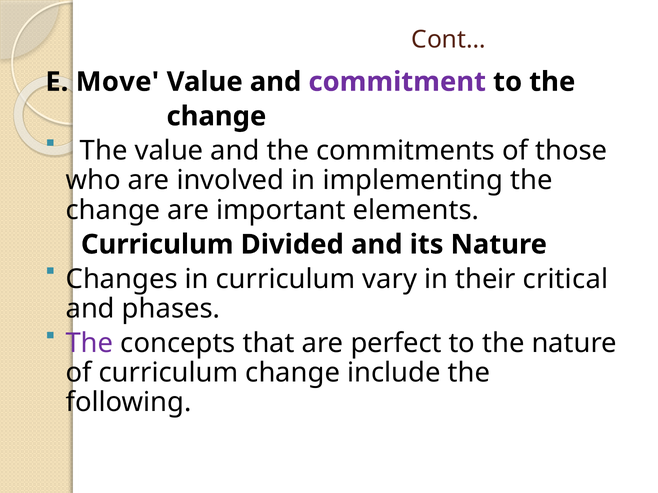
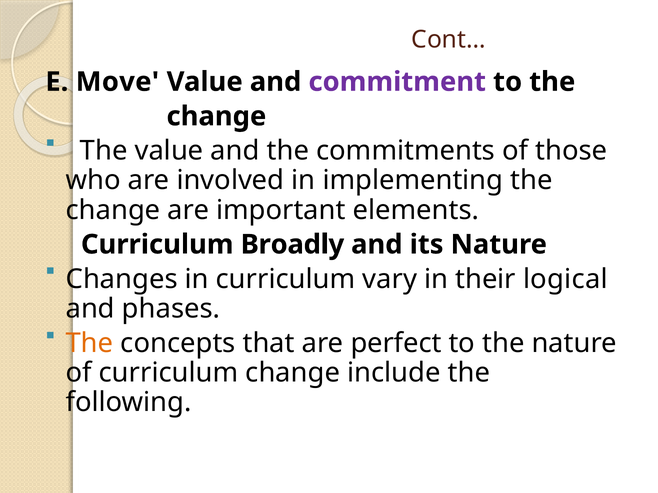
Divided: Divided -> Broadly
critical: critical -> logical
The at (89, 343) colour: purple -> orange
